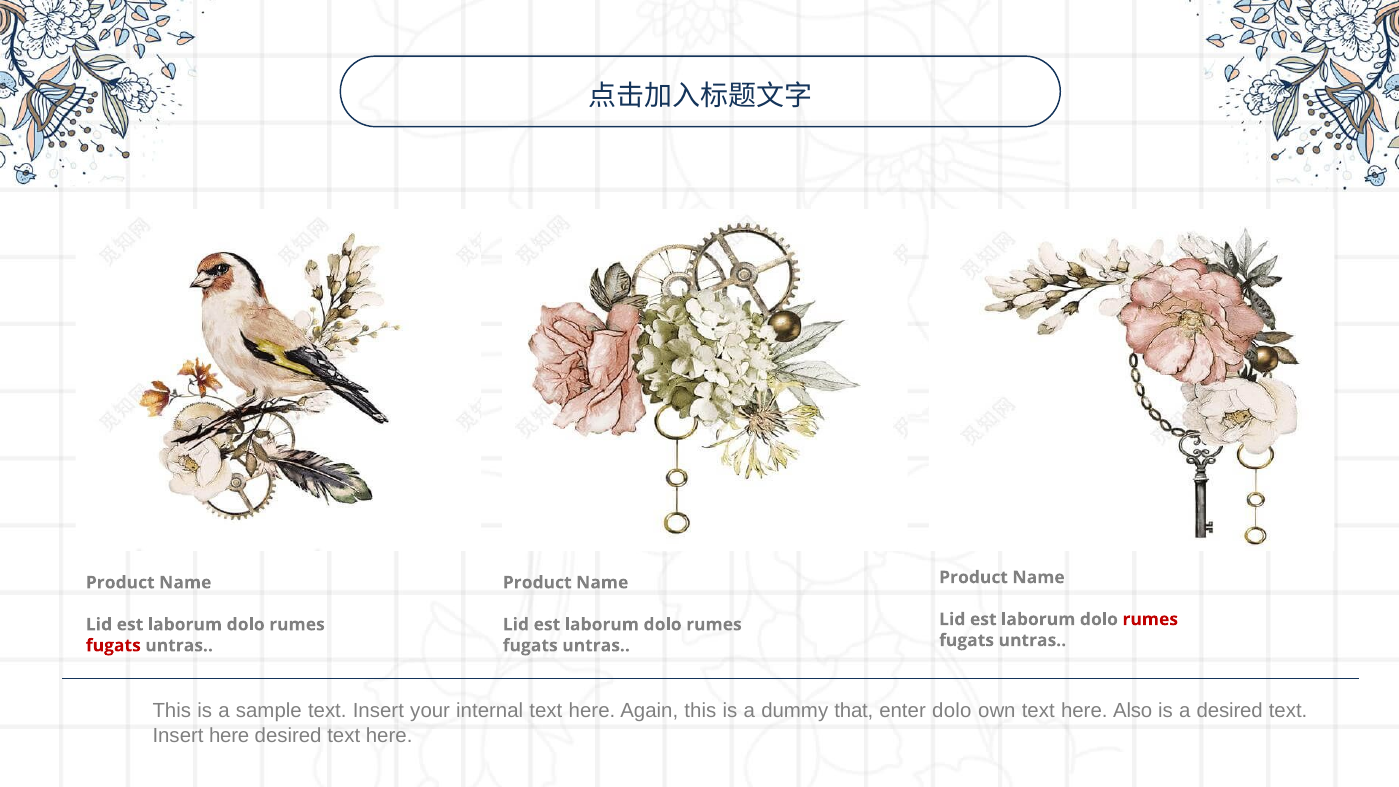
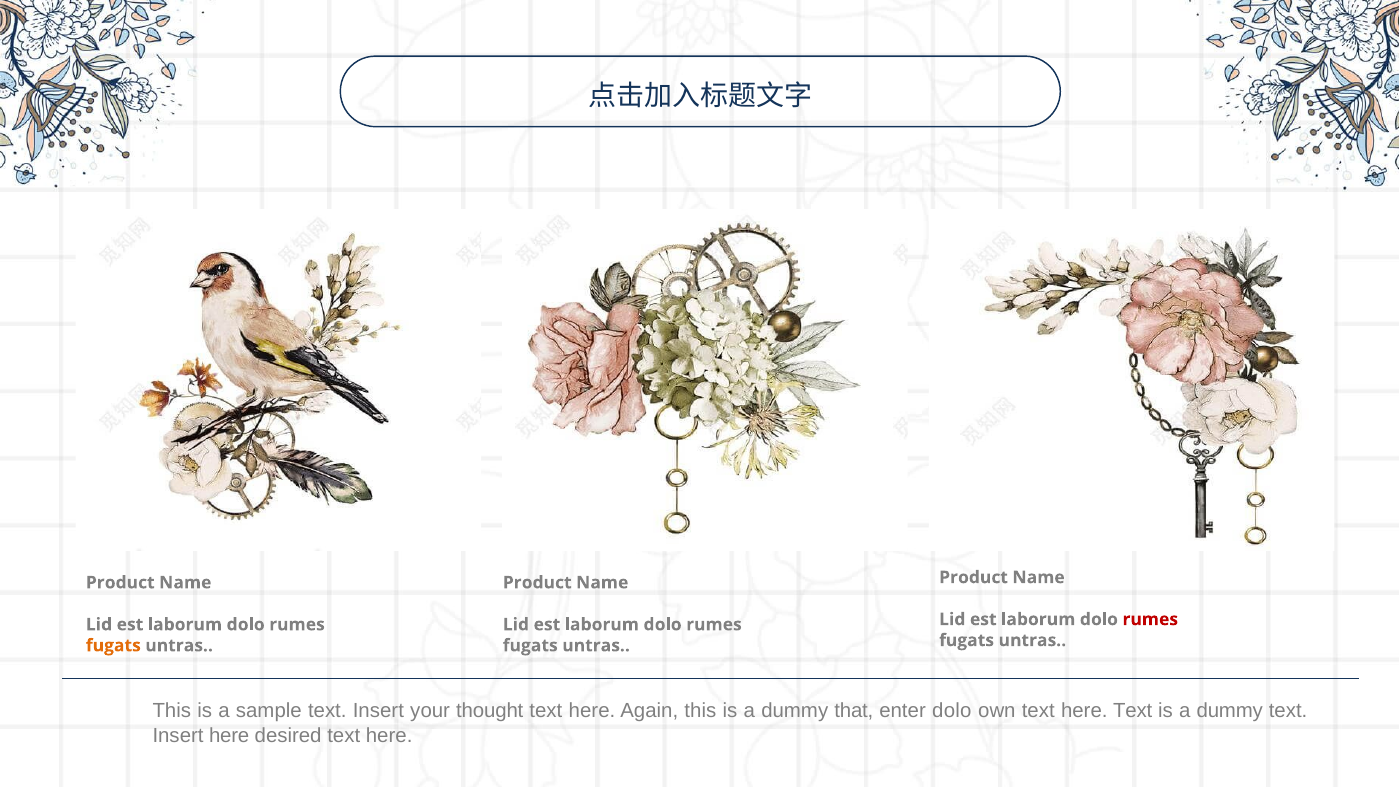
fugats at (113, 646) colour: red -> orange
internal: internal -> thought
here Also: Also -> Text
desired at (1230, 711): desired -> dummy
